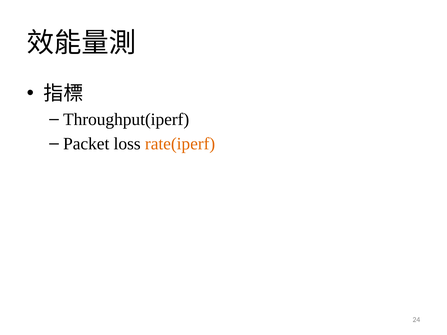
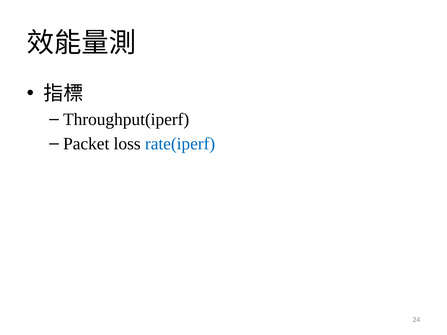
rate(iperf colour: orange -> blue
